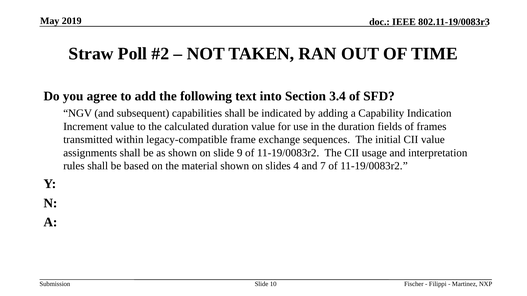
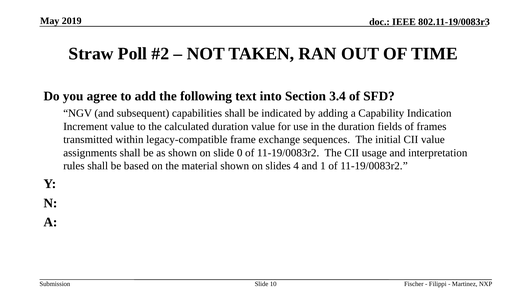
9: 9 -> 0
7: 7 -> 1
